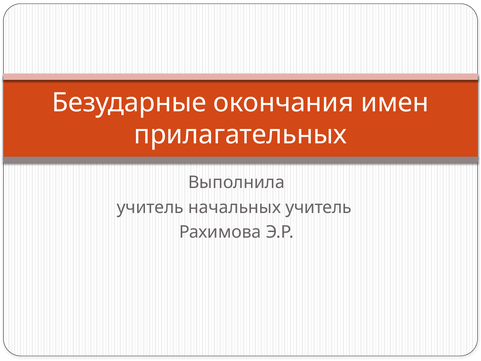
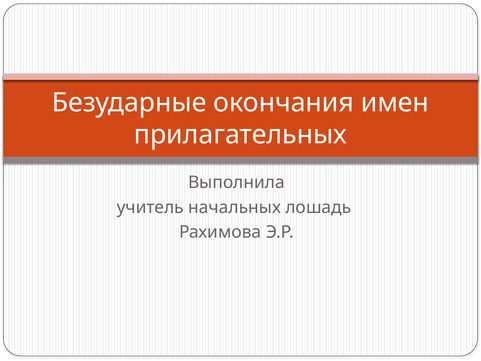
начальных учитель: учитель -> лошадь
